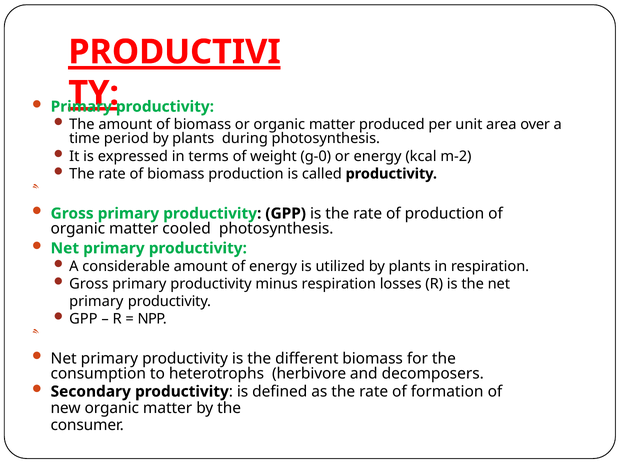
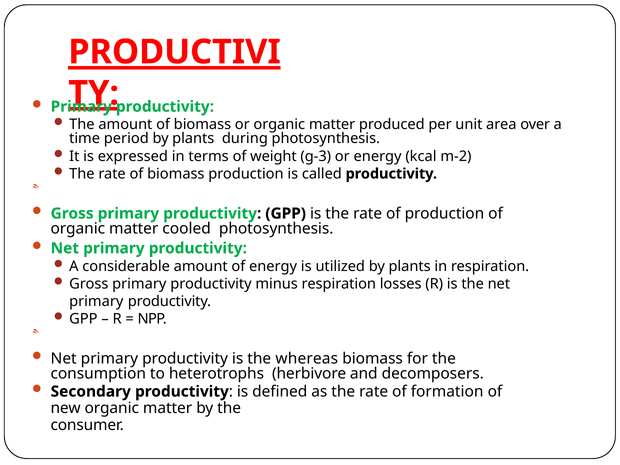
g-0: g-0 -> g-3
different: different -> whereas
